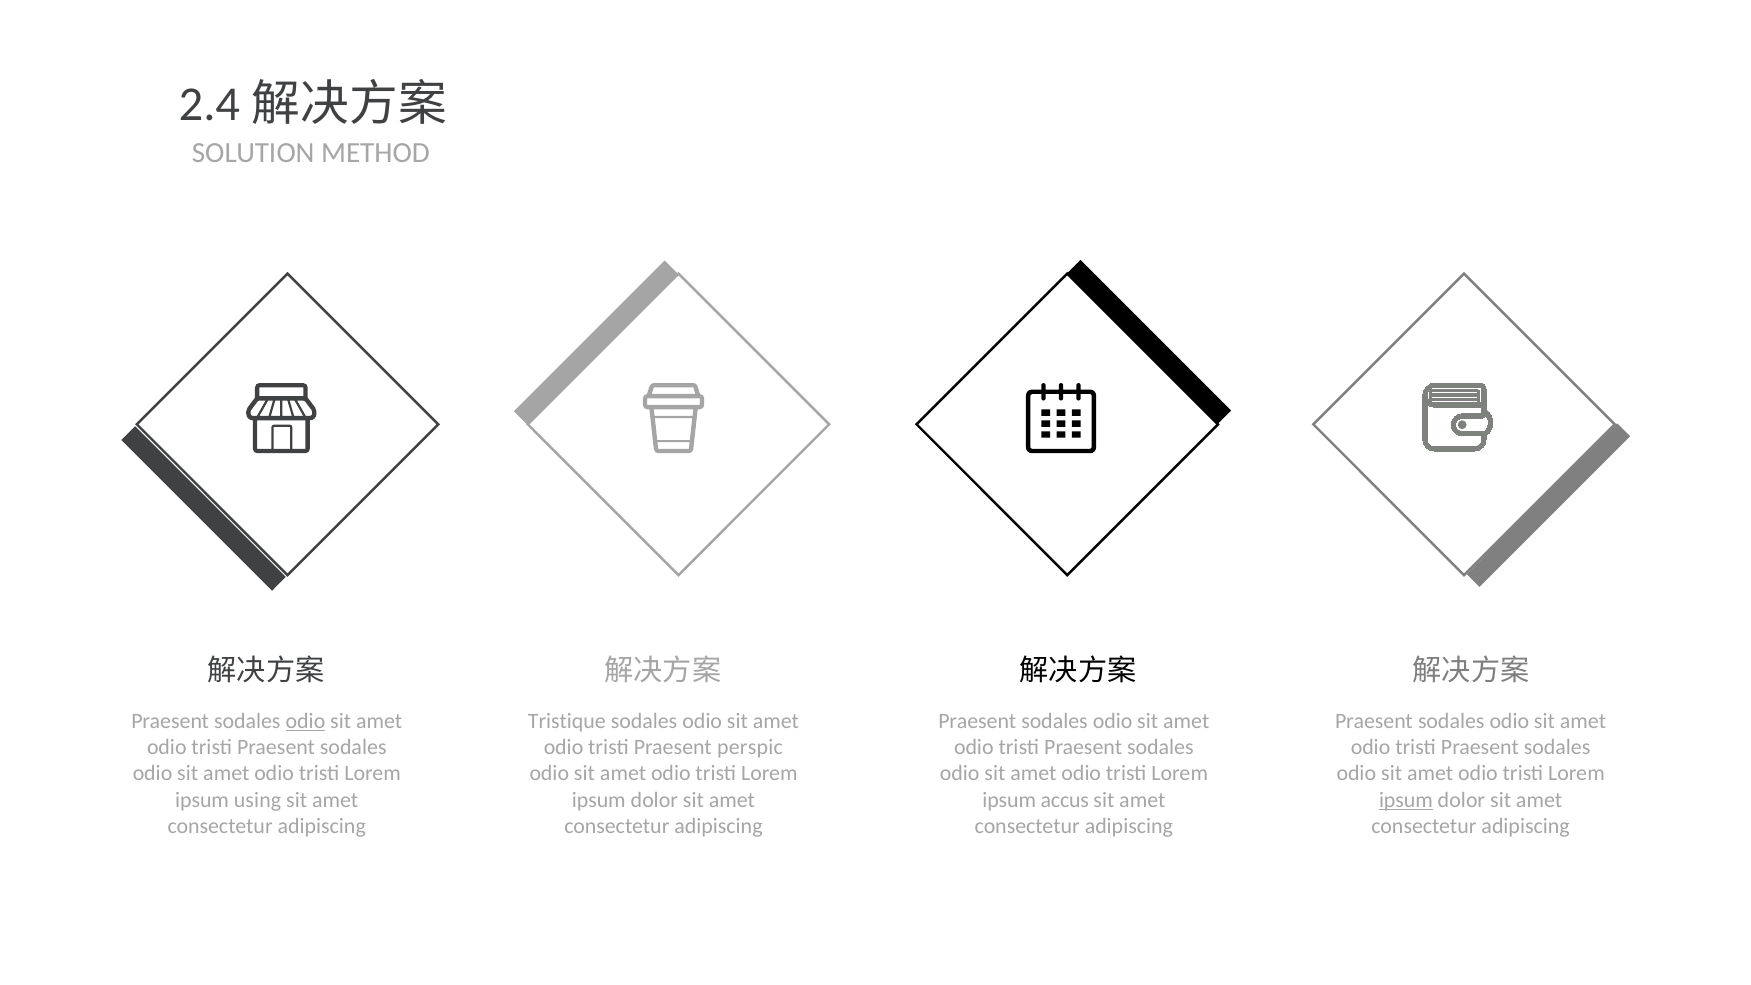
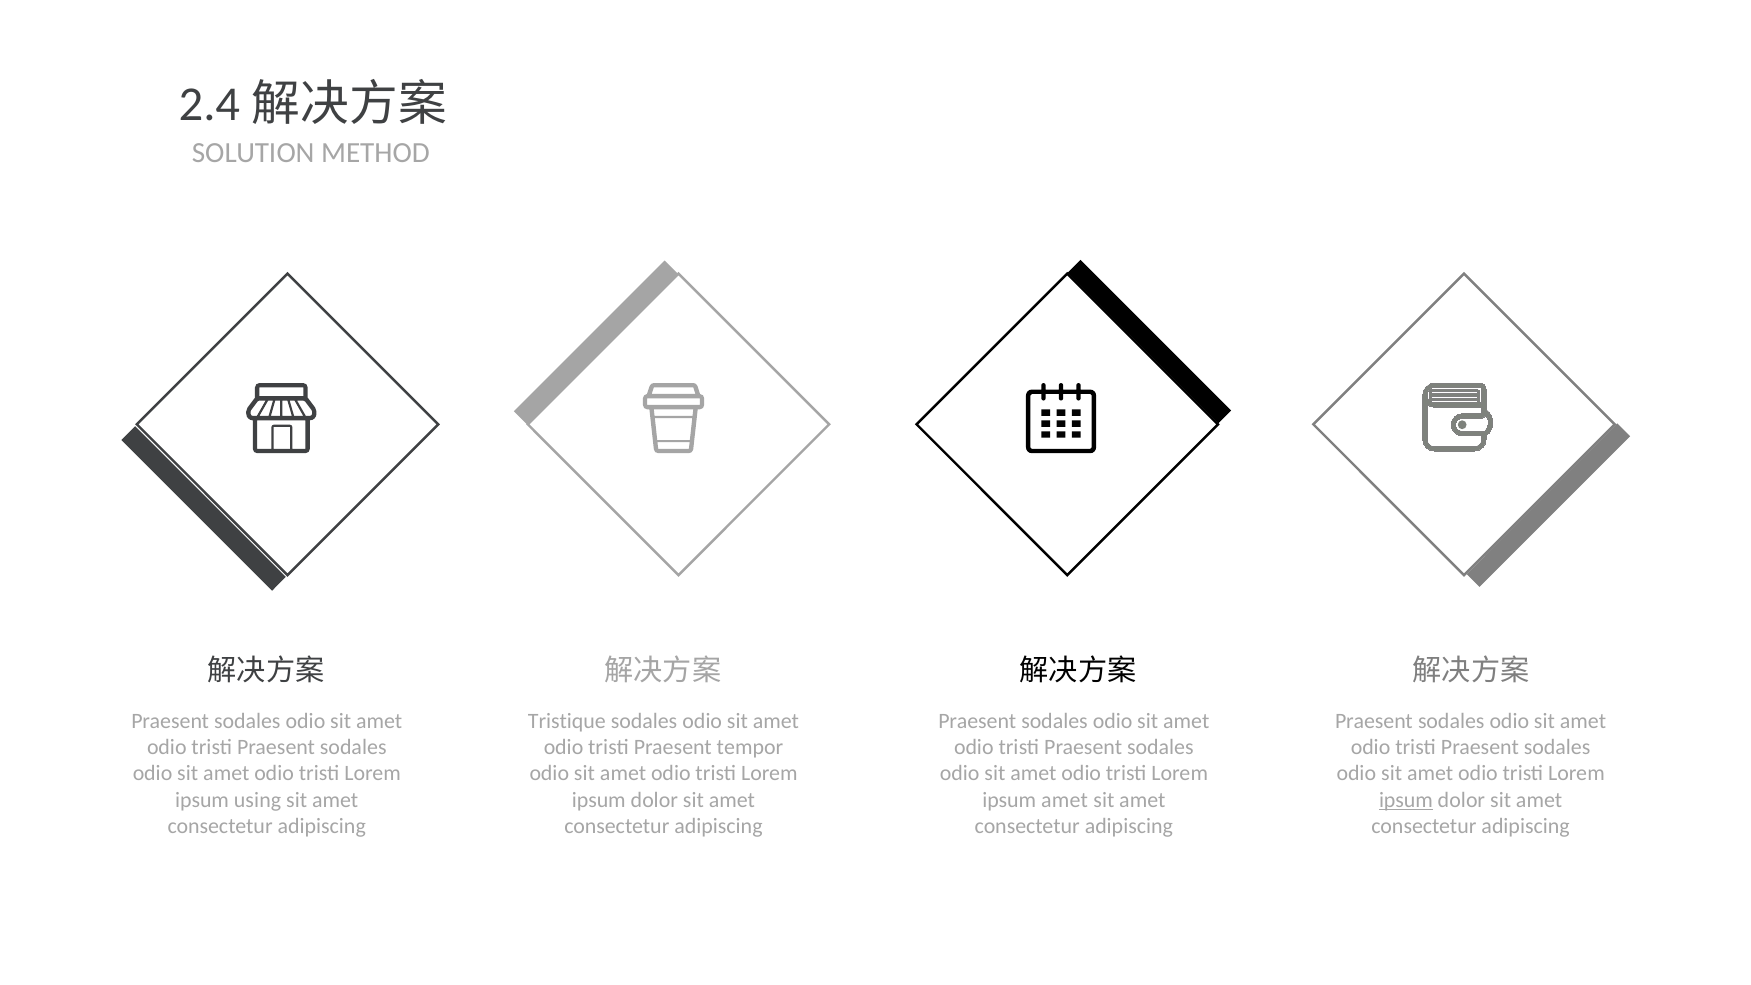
odio at (305, 721) underline: present -> none
perspic: perspic -> tempor
ipsum accus: accus -> amet
